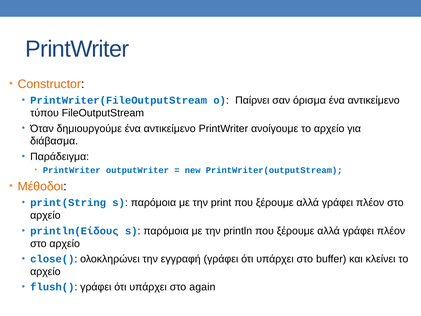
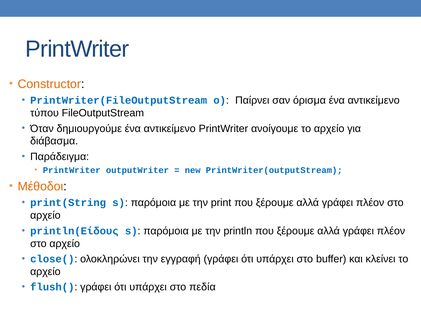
again: again -> πεδία
